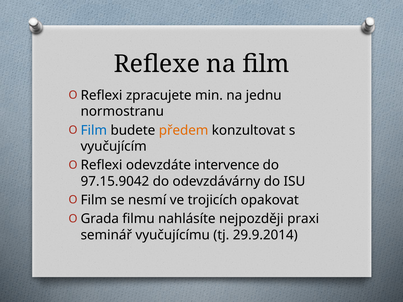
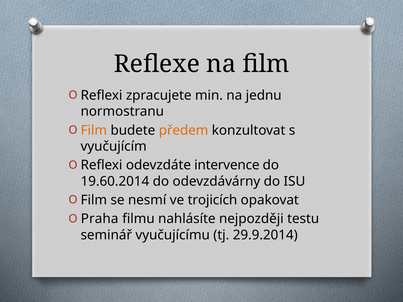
Film at (94, 130) colour: blue -> orange
97.15.9042: 97.15.9042 -> 19.60.2014
Grada: Grada -> Praha
praxi: praxi -> testu
